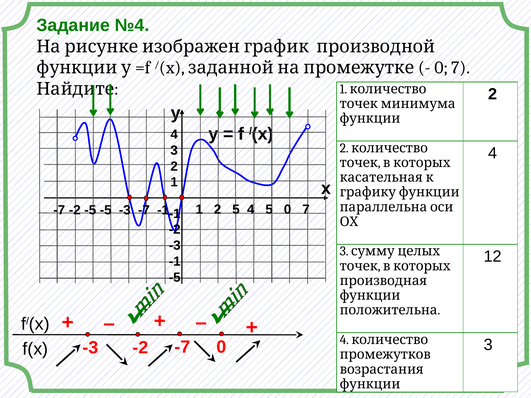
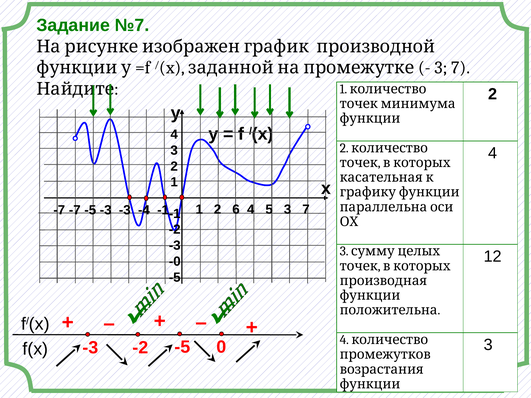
№4: №4 -> №7
0 at (441, 68): 0 -> 3
2 5: 5 -> 6
5 0: 0 -> 3
-7 -2: -2 -> -7
-5 at (106, 210): -5 -> -3
-3 -7: -7 -> -4
-1 at (175, 262): -1 -> -0
-7 at (182, 347): -7 -> -5
